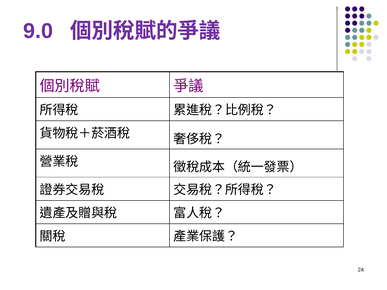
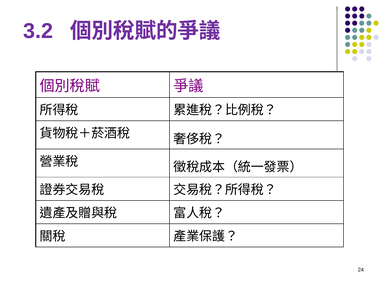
9.0: 9.0 -> 3.2
